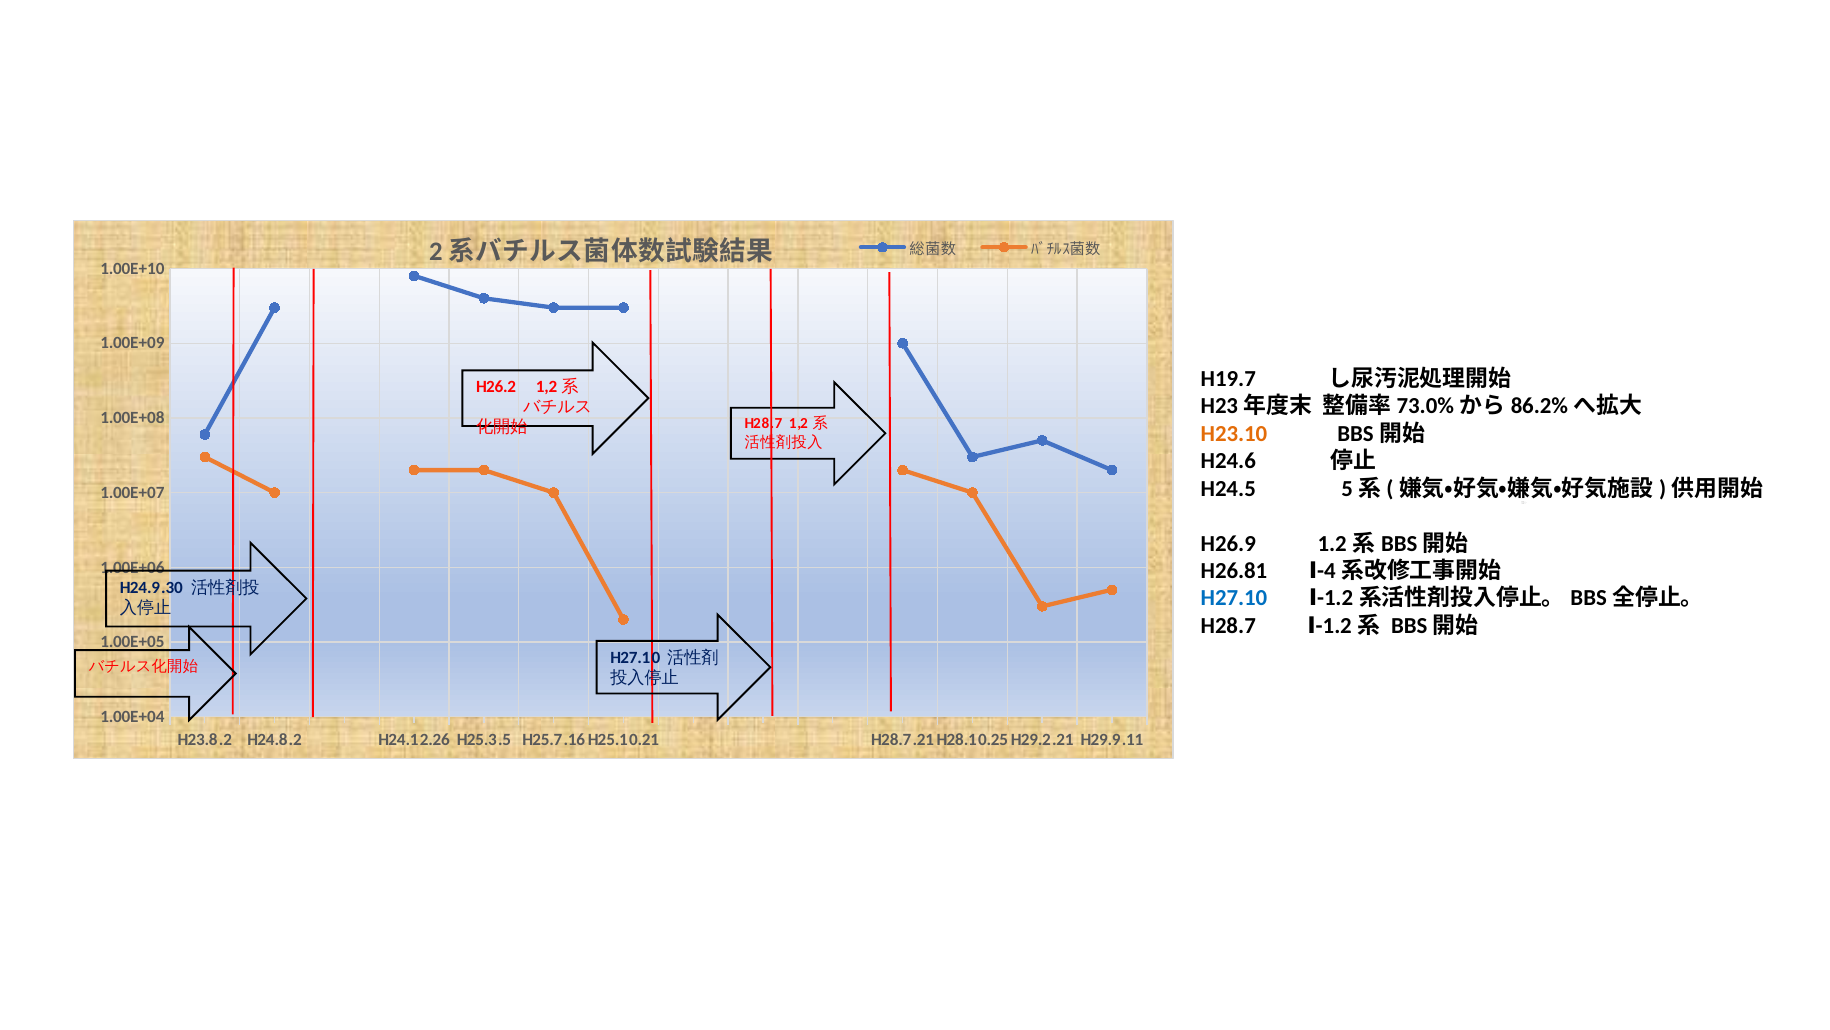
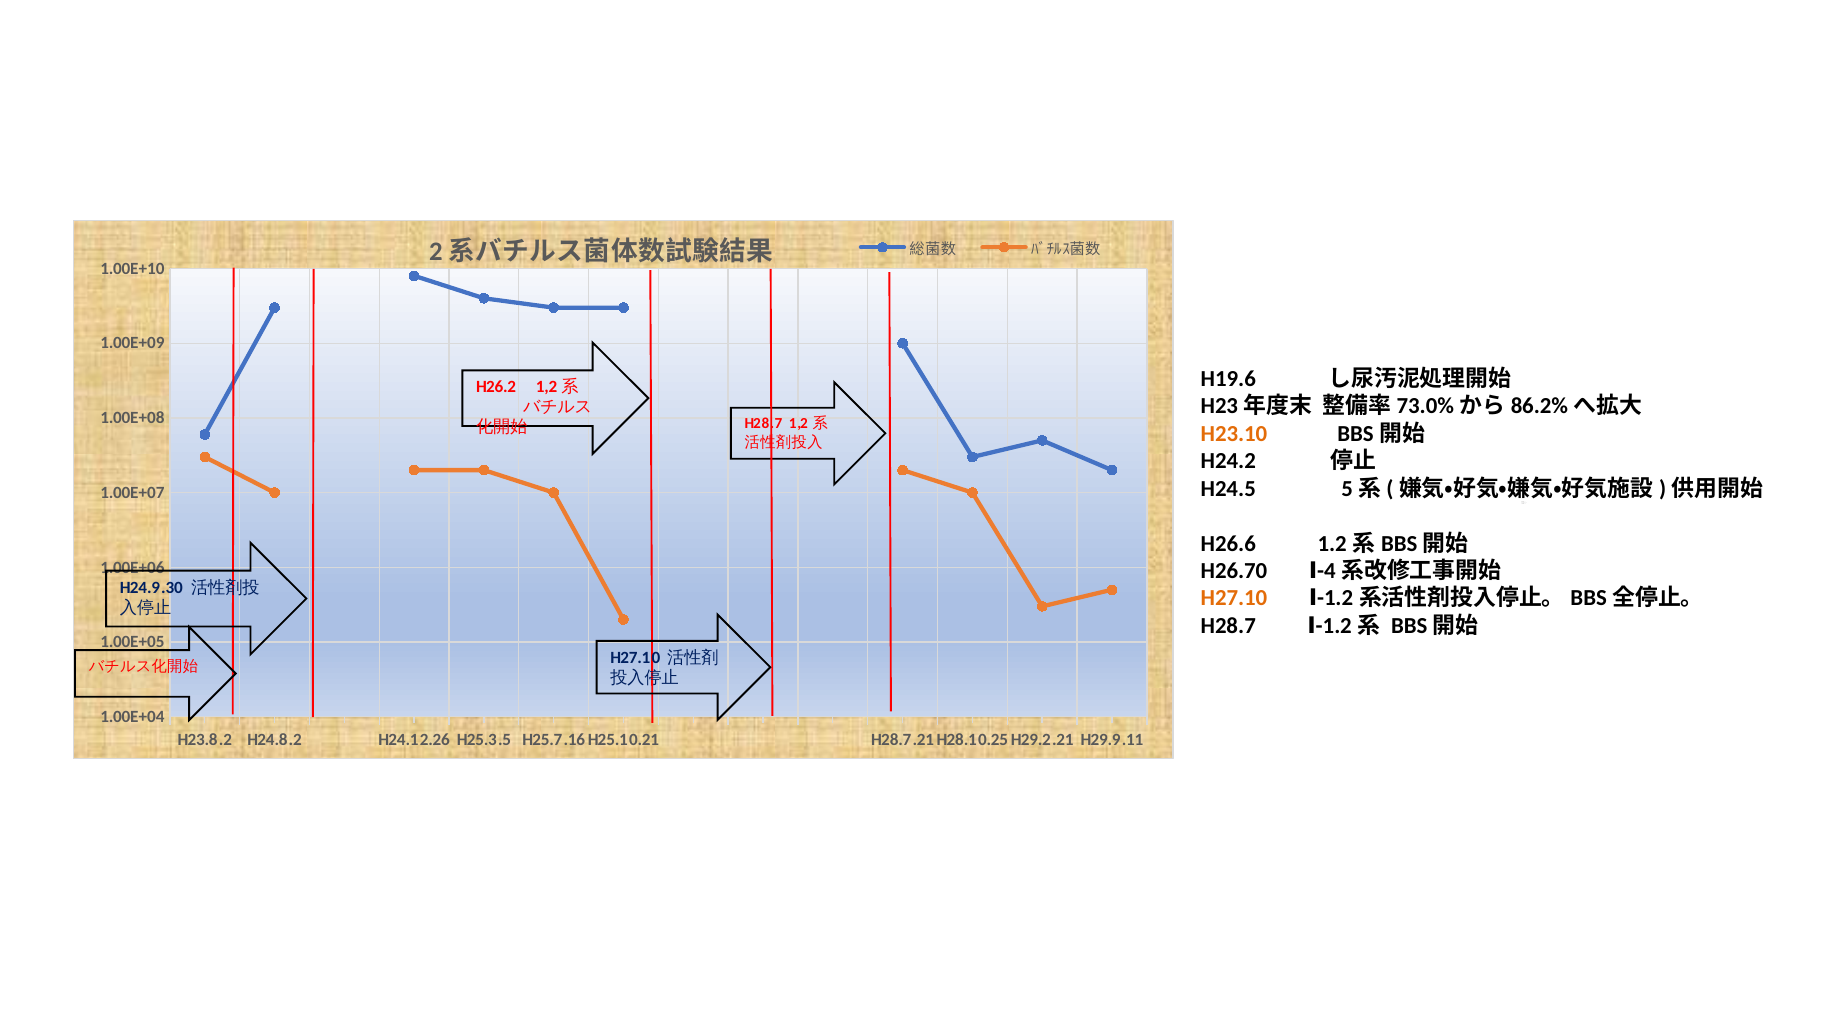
H19.7: H19.7 -> H19.6
H24.6: H24.6 -> H24.2
H26.9: H26.9 -> H26.6
H26.81: H26.81 -> H26.70
H27.10 at (1234, 598) colour: blue -> orange
